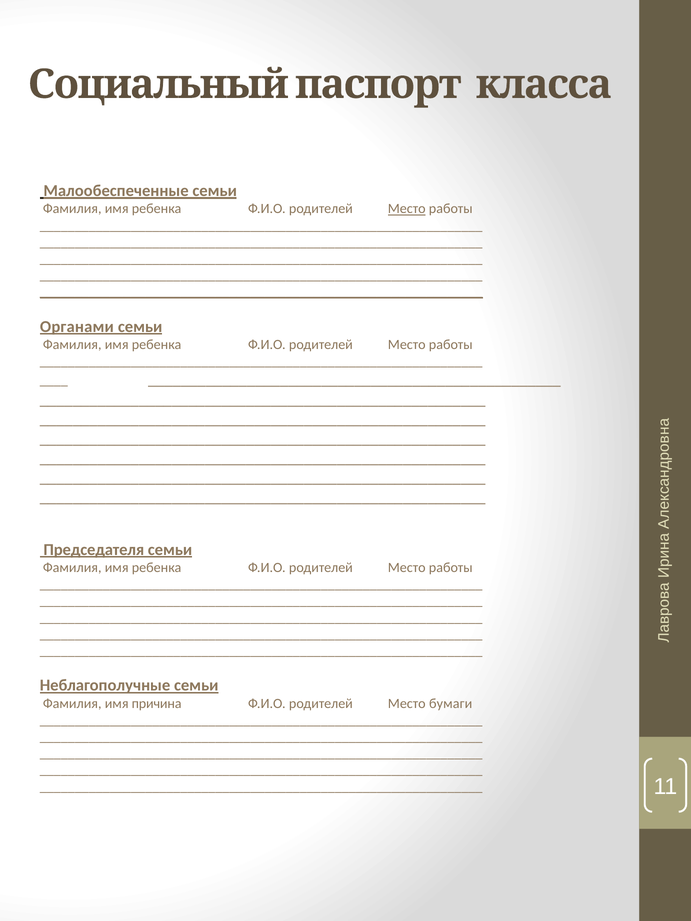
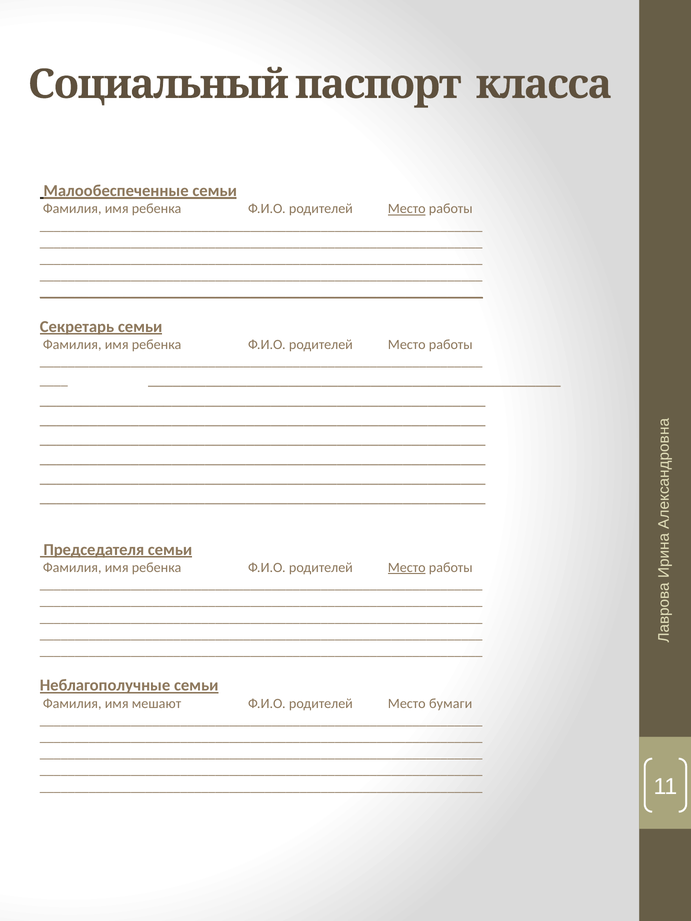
Органами: Органами -> Секретарь
Место at (407, 568) underline: none -> present
причина: причина -> мешают
